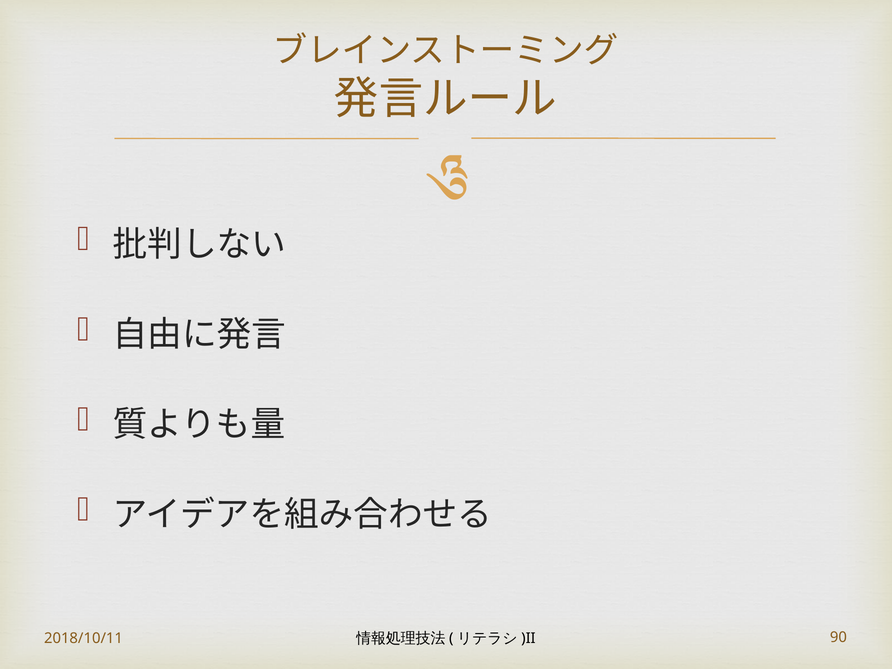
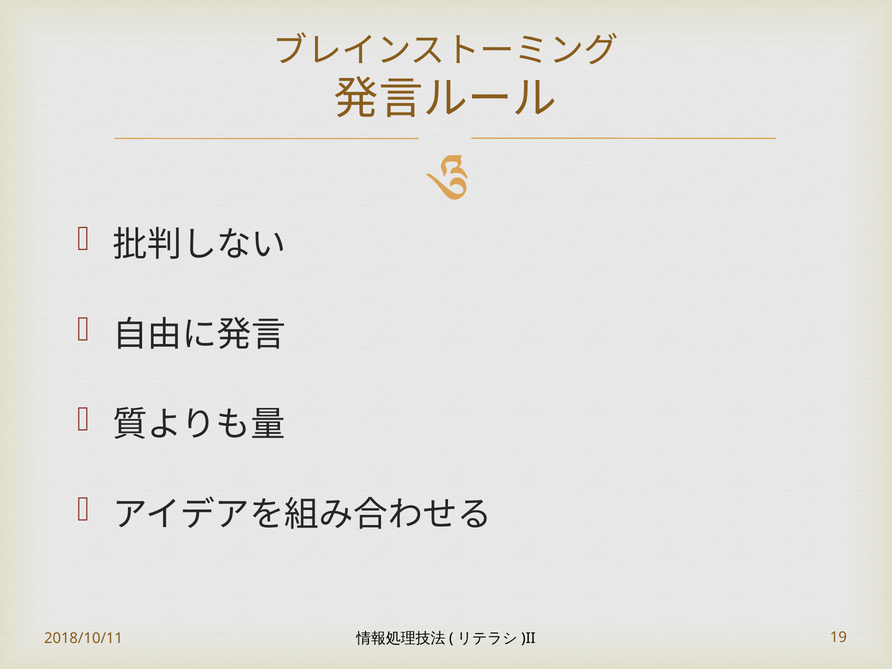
90: 90 -> 19
